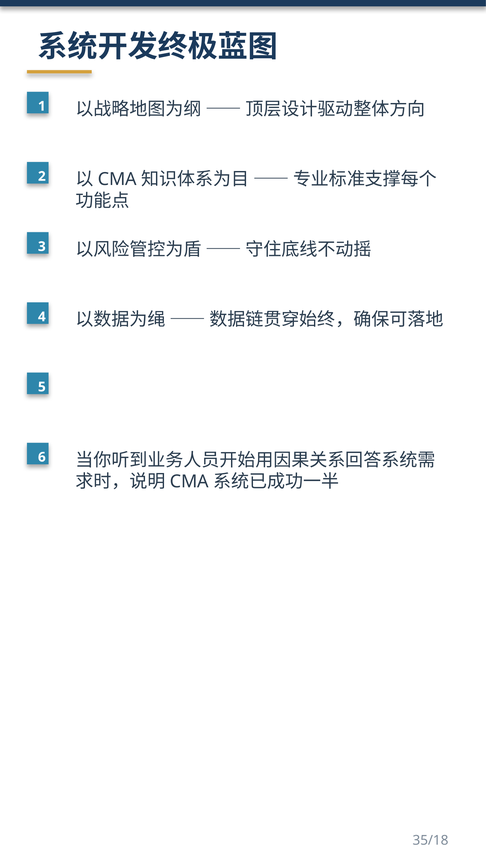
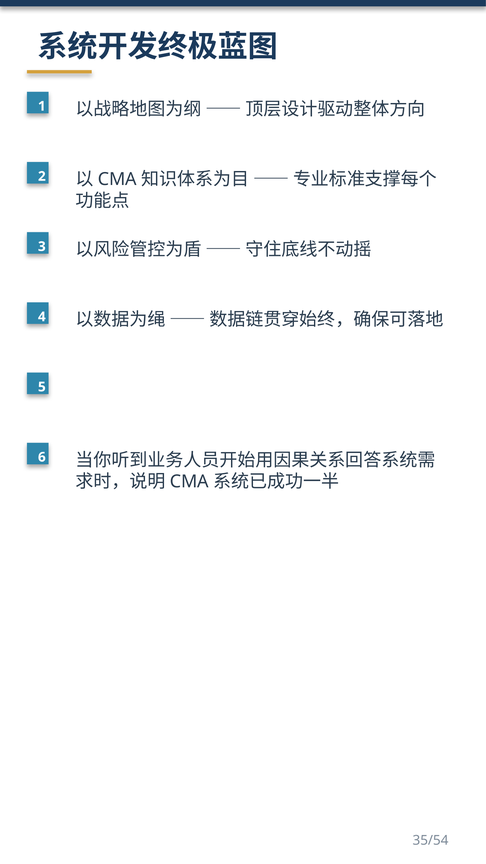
35/18: 35/18 -> 35/54
